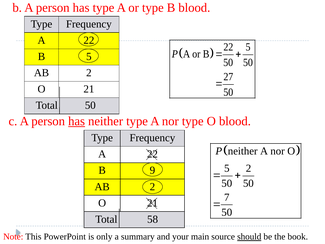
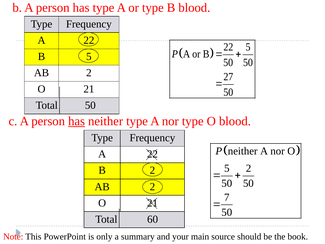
B 9: 9 -> 2
58: 58 -> 60
should underline: present -> none
